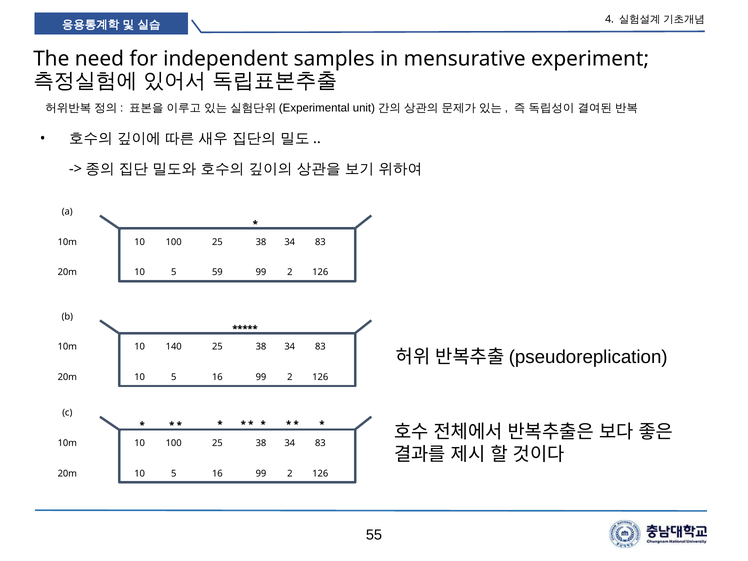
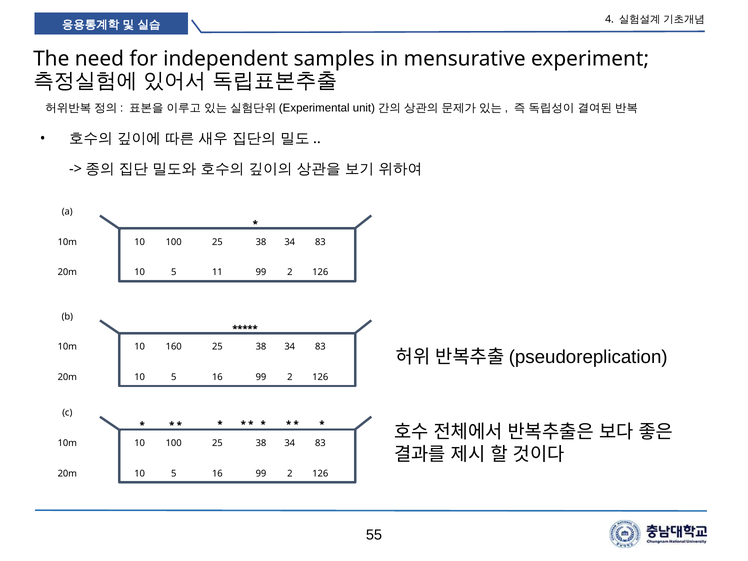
59: 59 -> 11
140: 140 -> 160
